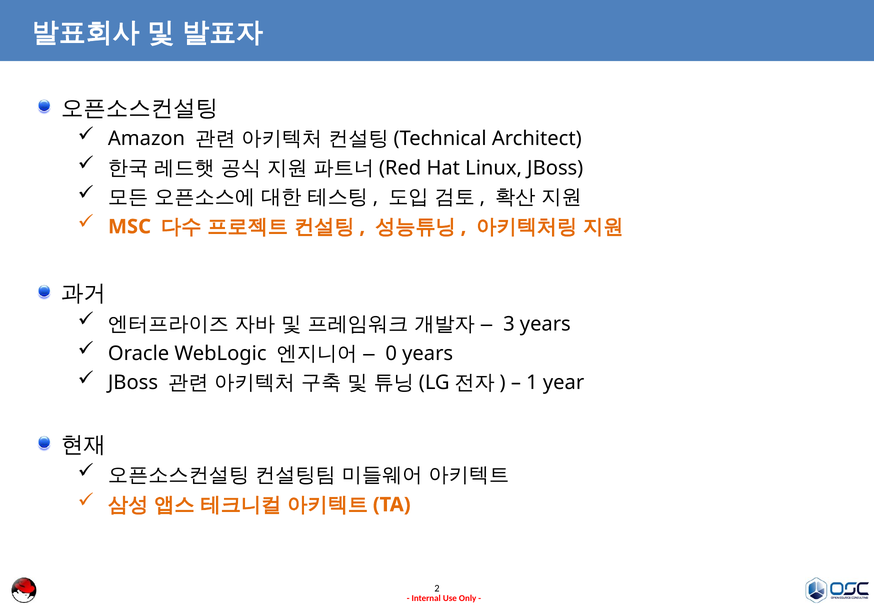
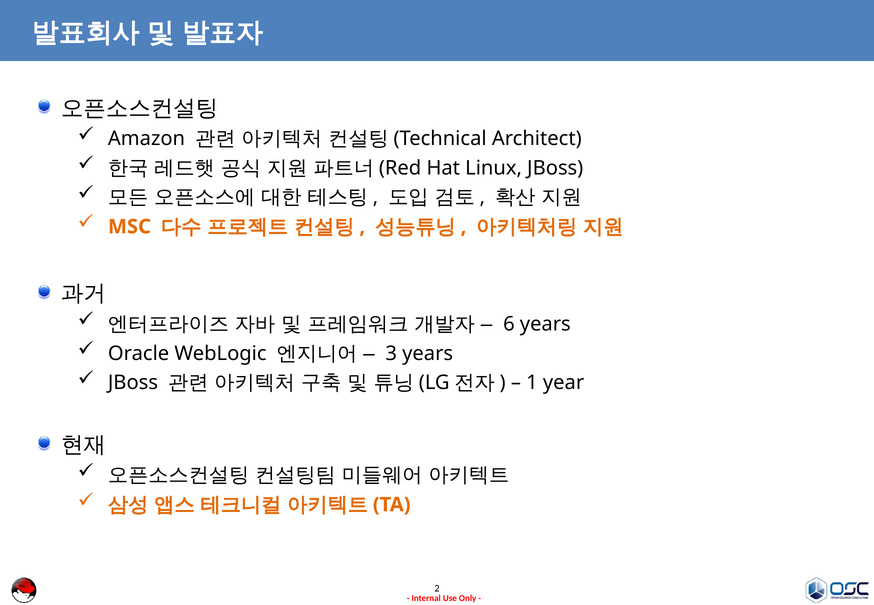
3: 3 -> 6
0: 0 -> 3
